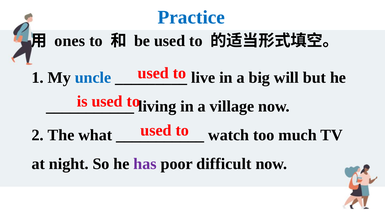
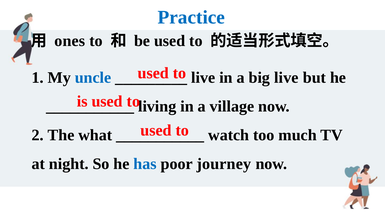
big will: will -> live
has colour: purple -> blue
difficult: difficult -> journey
